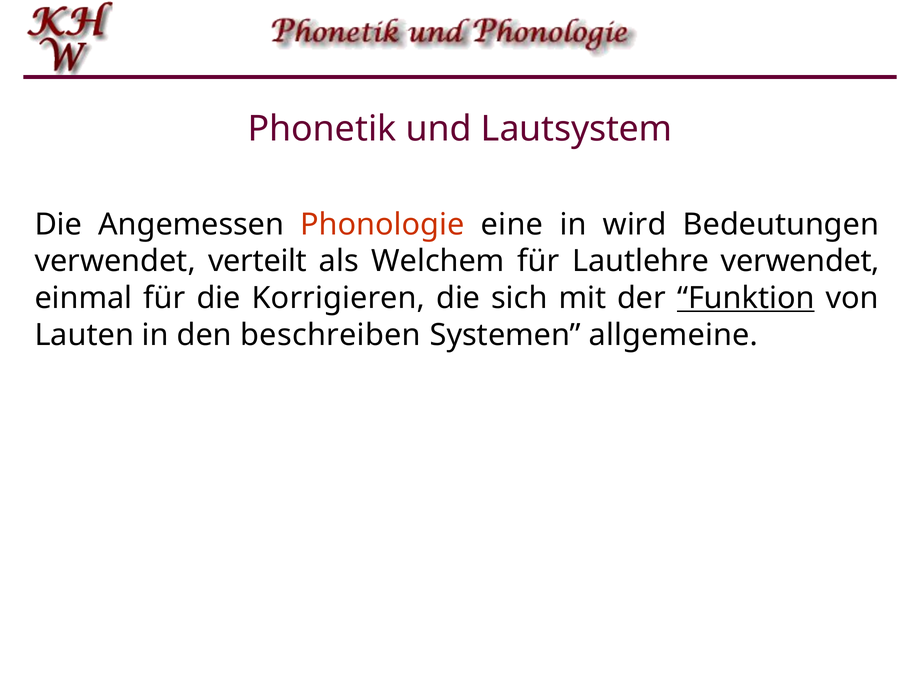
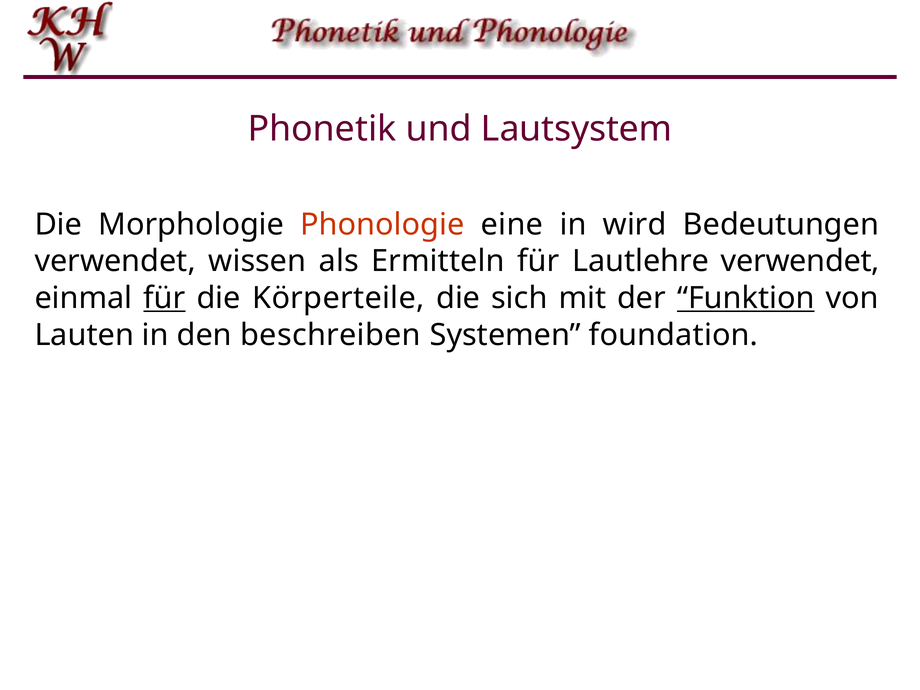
Angemessen: Angemessen -> Morphologie
verteilt: verteilt -> wissen
Welchem: Welchem -> Ermitteln
für at (164, 298) underline: none -> present
Korrigieren: Korrigieren -> Körperteile
allgemeine: allgemeine -> foundation
